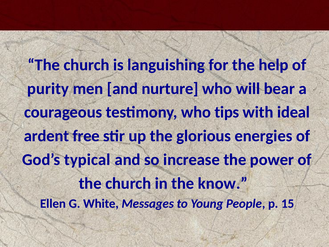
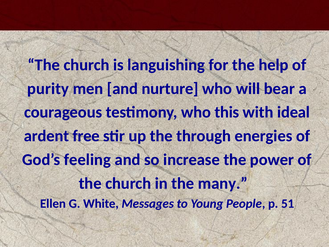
tips: tips -> this
glorious: glorious -> through
typical: typical -> feeling
know: know -> many
15: 15 -> 51
